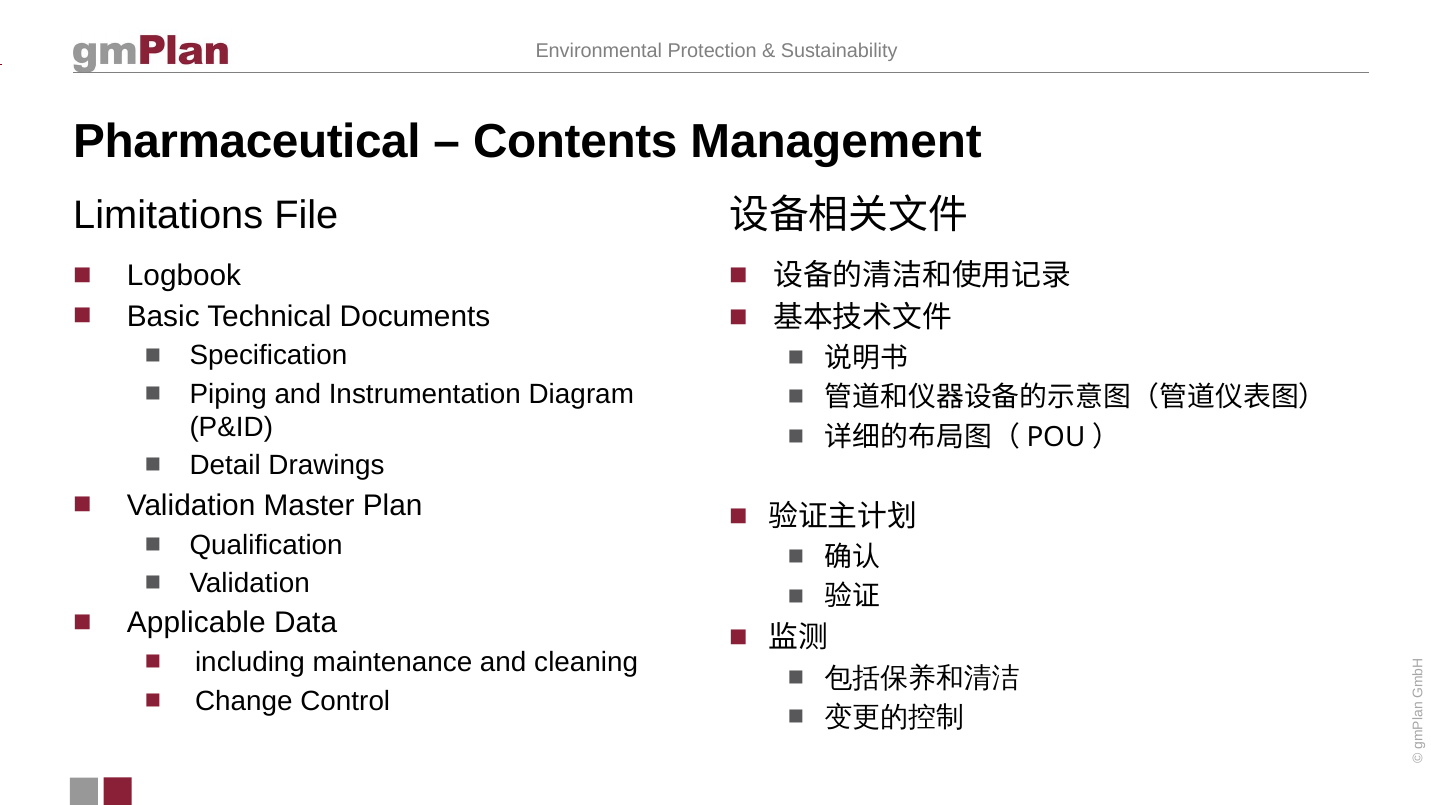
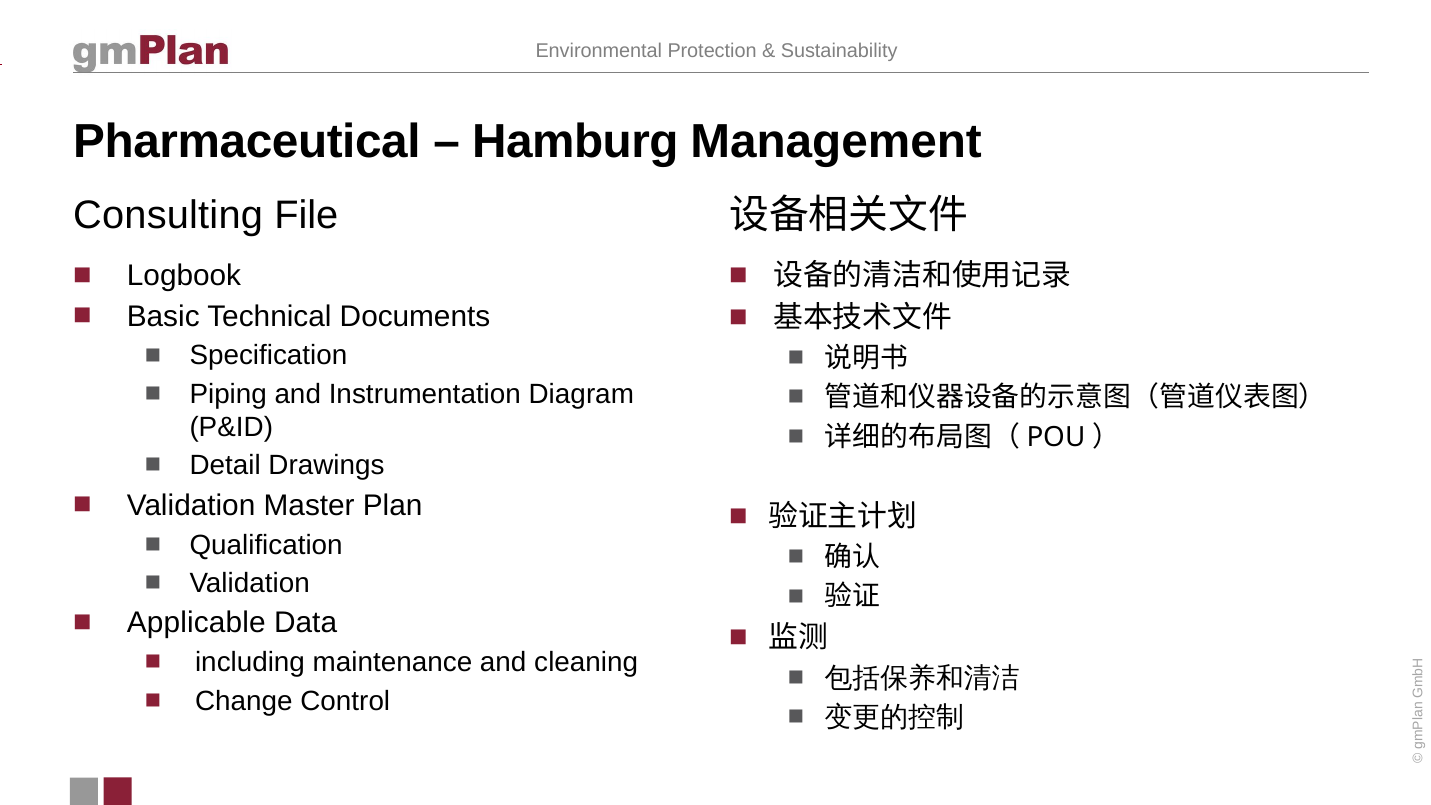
Contents: Contents -> Hamburg
Limitations: Limitations -> Consulting
